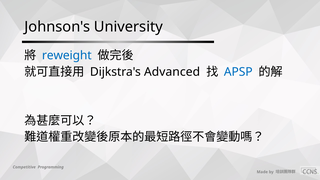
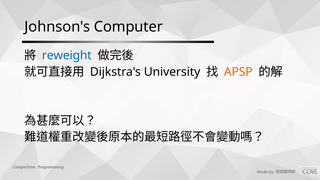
University: University -> Computer
Advanced: Advanced -> University
APSP colour: blue -> orange
